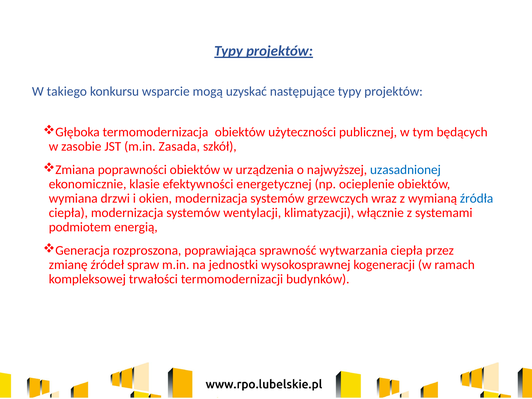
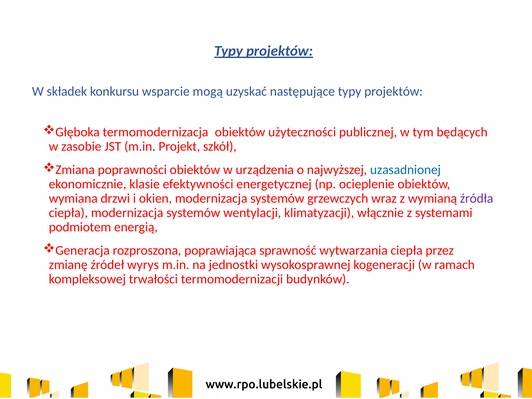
takiego: takiego -> składek
Zasada: Zasada -> Projekt
źródła colour: blue -> purple
spraw: spraw -> wyrys
